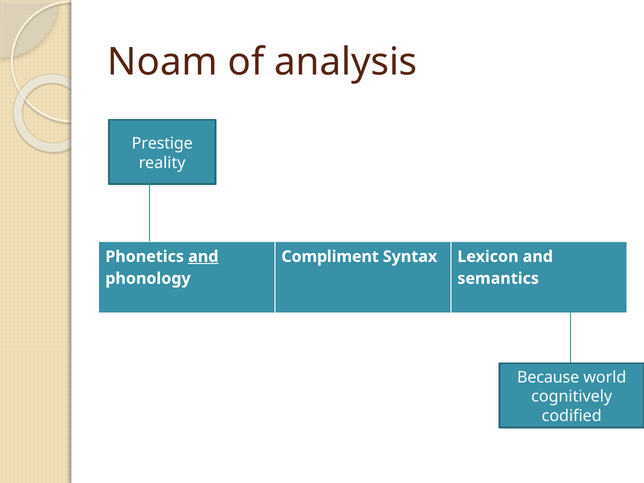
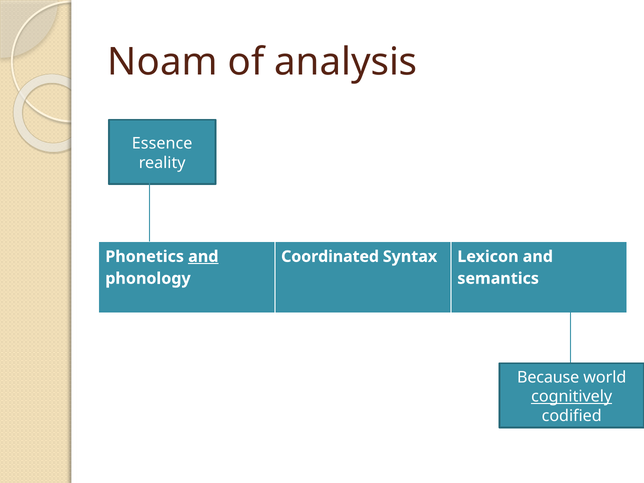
Prestige: Prestige -> Essence
Compliment: Compliment -> Coordinated
cognitively underline: none -> present
